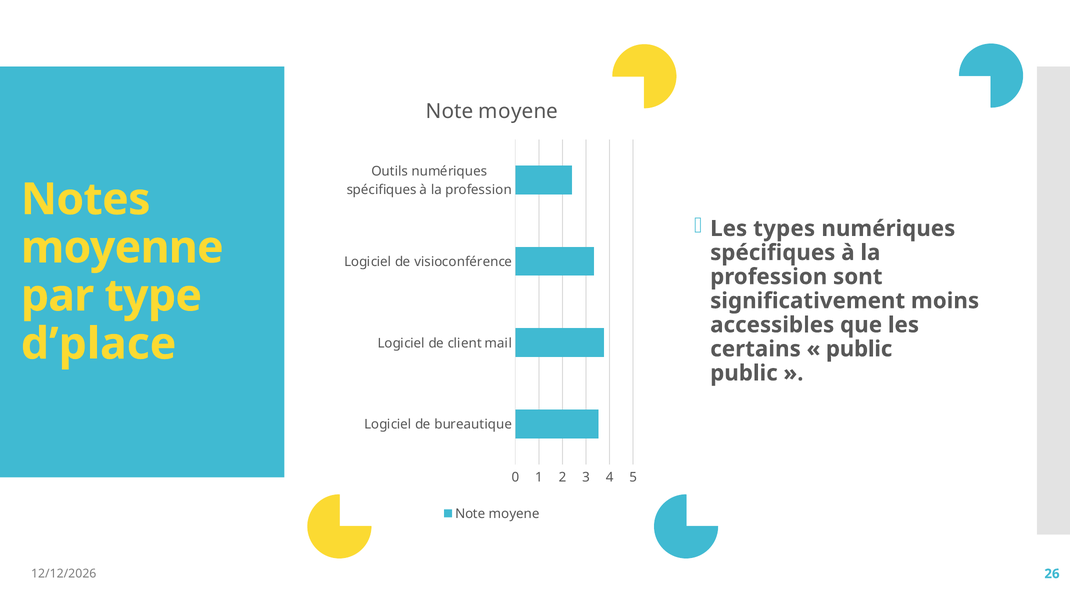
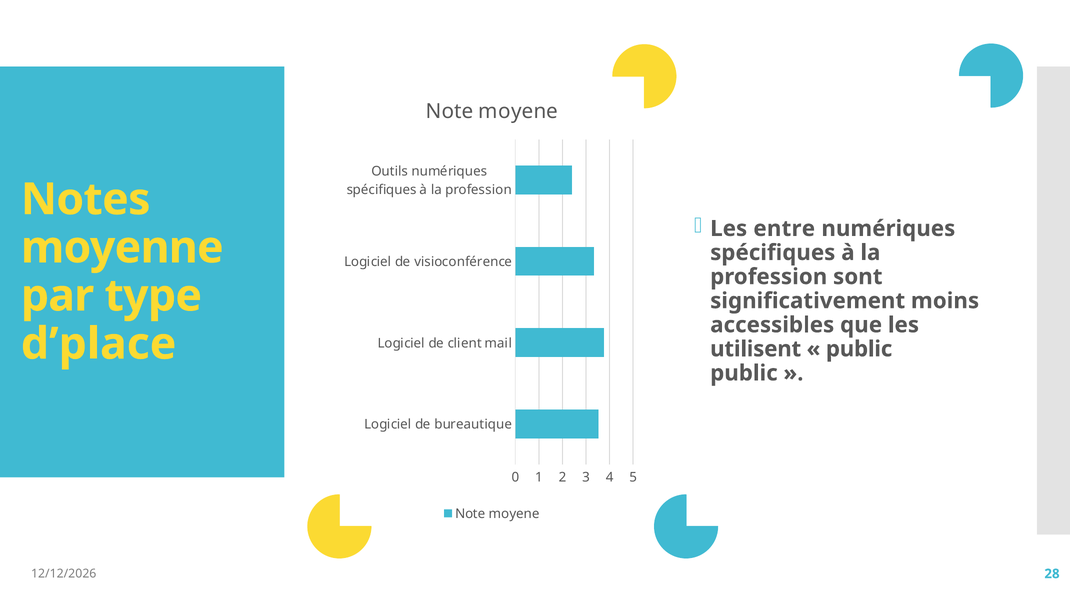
types: types -> entre
certains: certains -> utilisent
26: 26 -> 28
